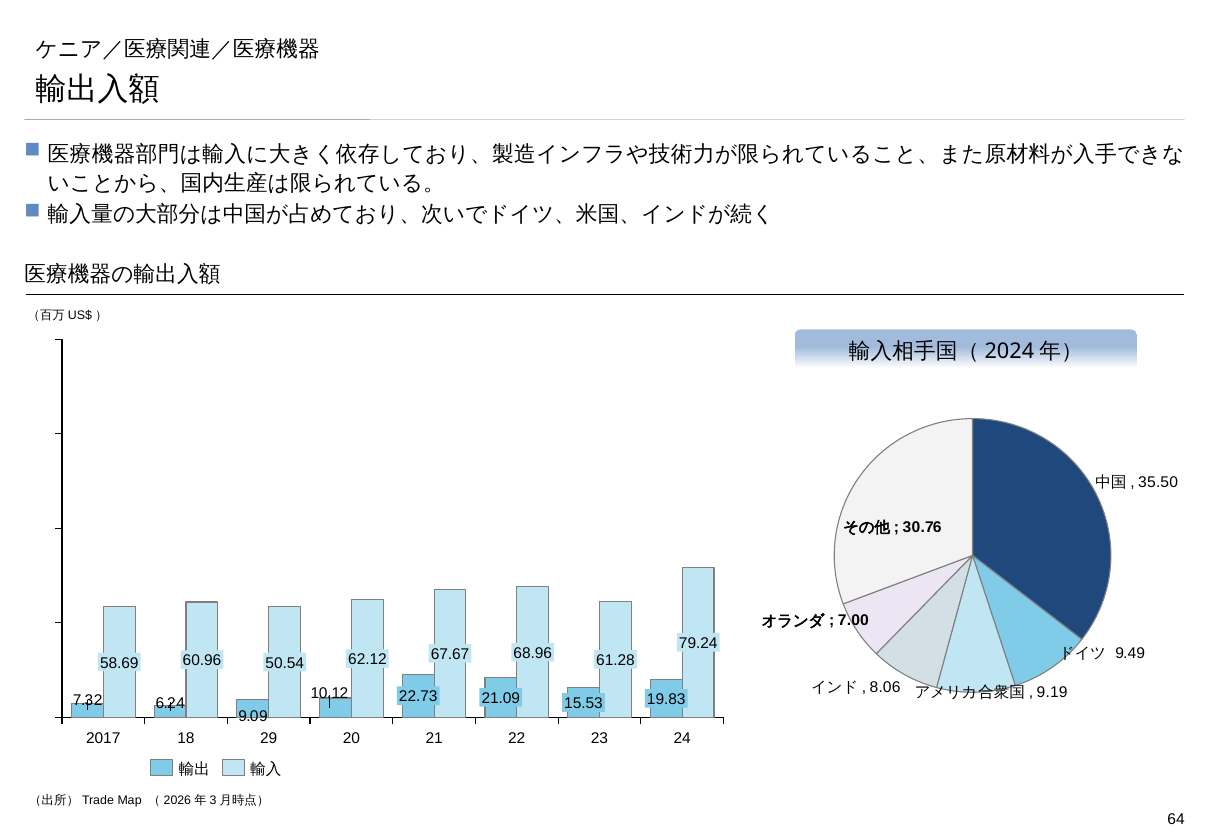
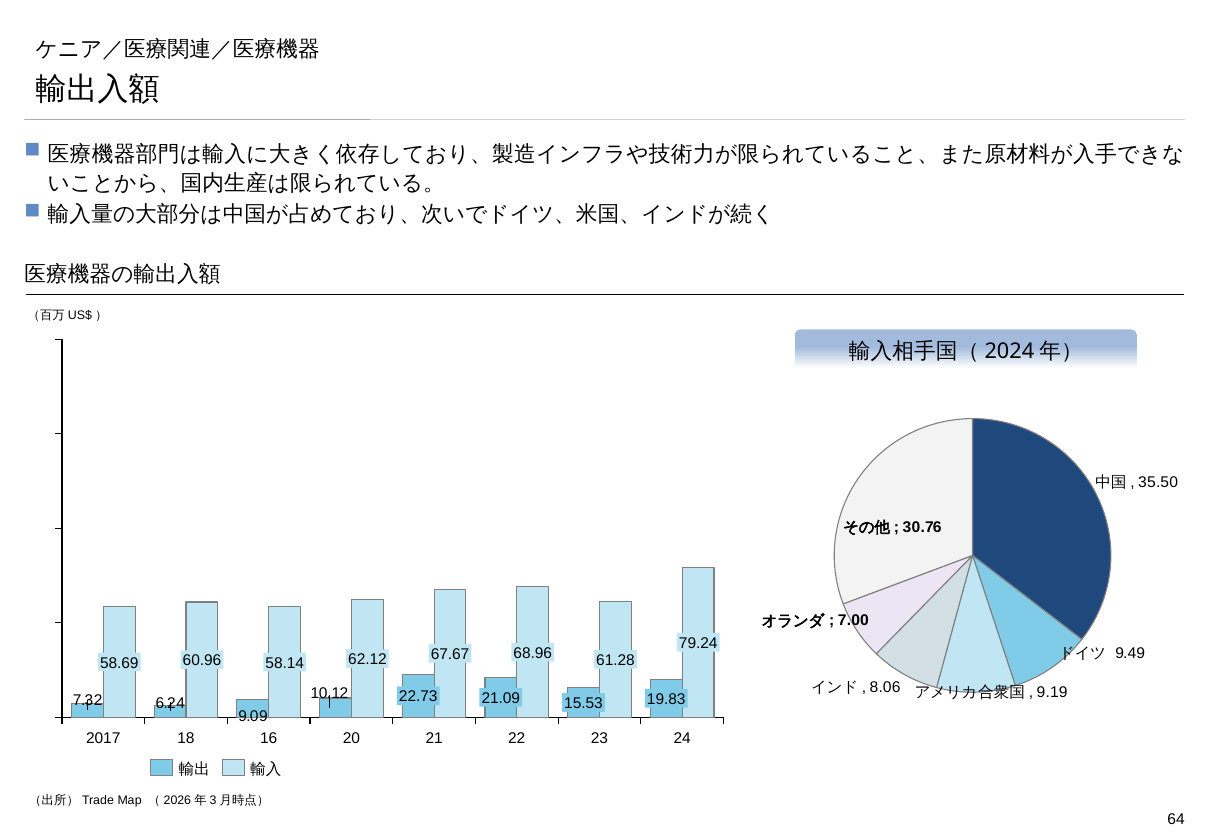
50.54: 50.54 -> 58.14
29: 29 -> 16
